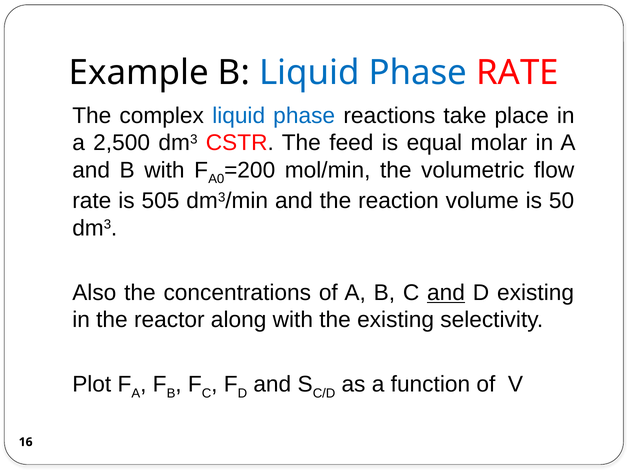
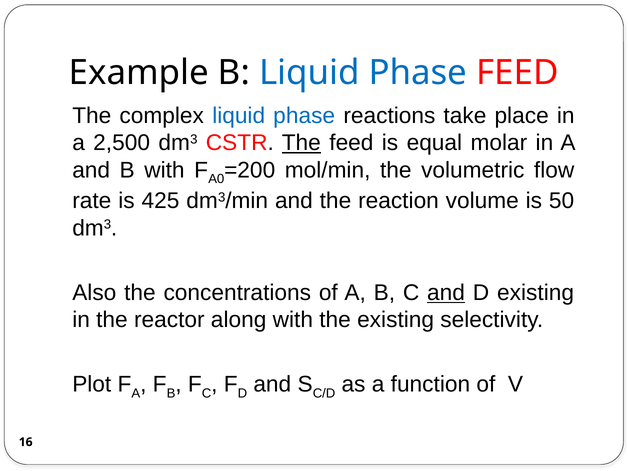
Phase RATE: RATE -> FEED
The at (301, 143) underline: none -> present
505: 505 -> 425
